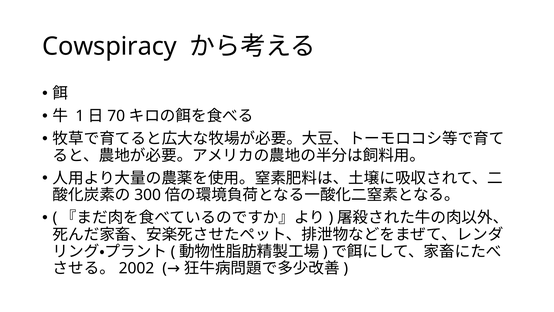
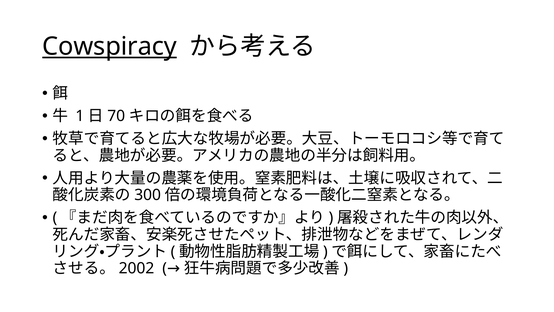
Cowspiracy underline: none -> present
